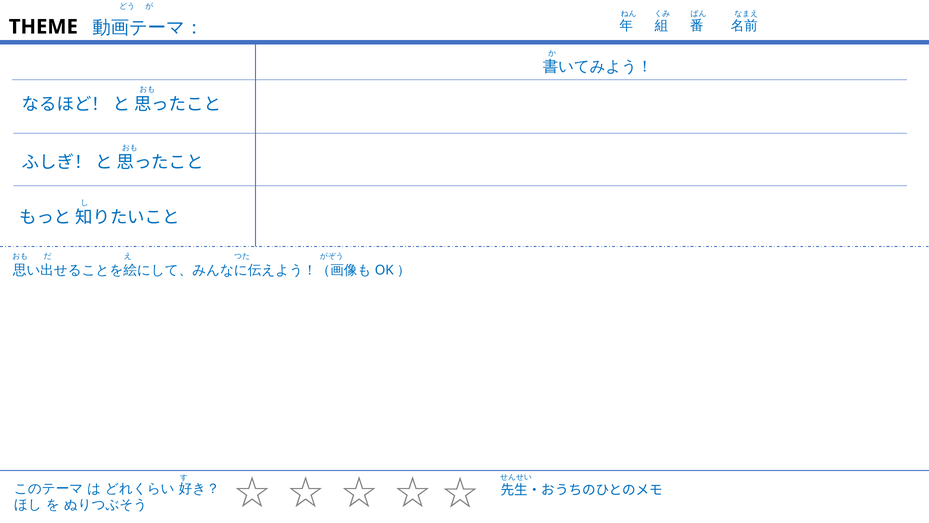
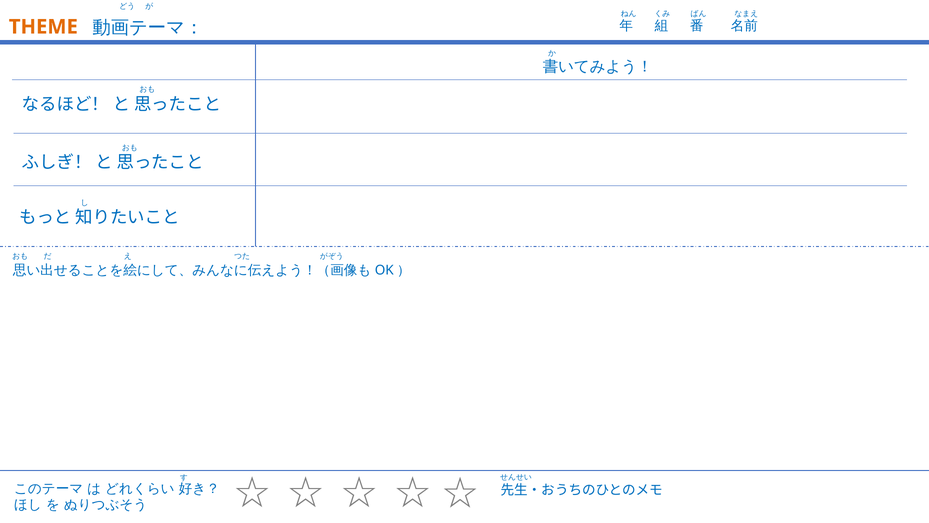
THEME colour: black -> orange
